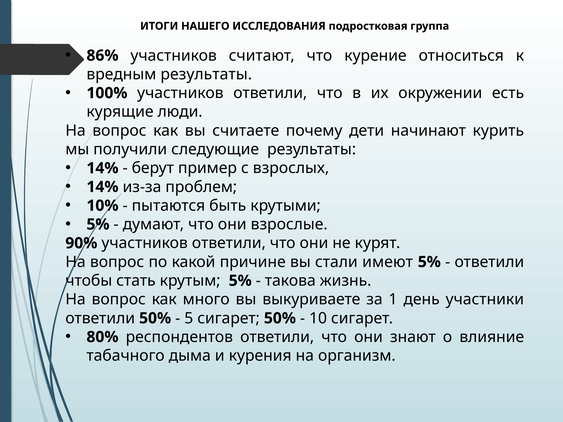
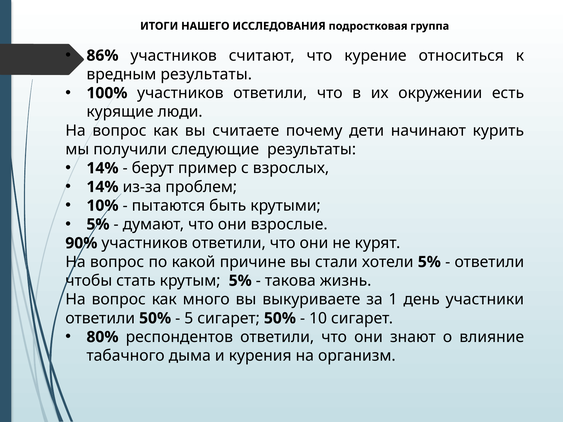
имеют: имеют -> хотели
